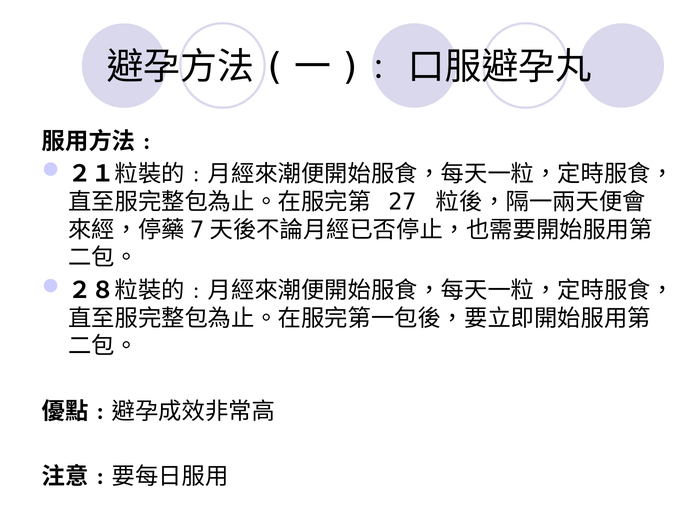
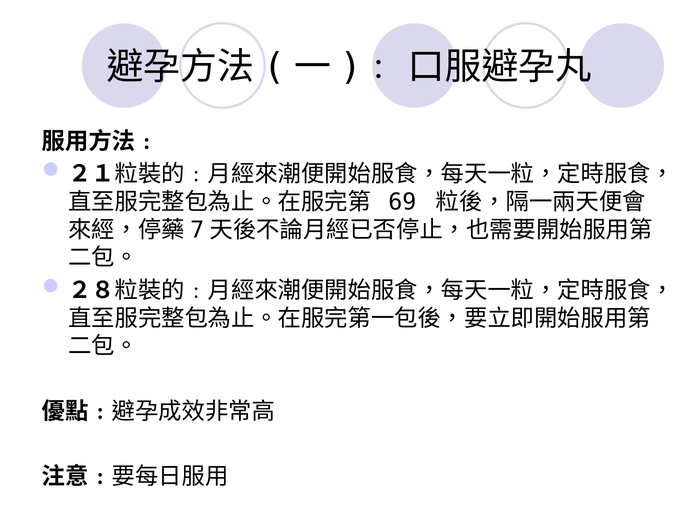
27: 27 -> 69
